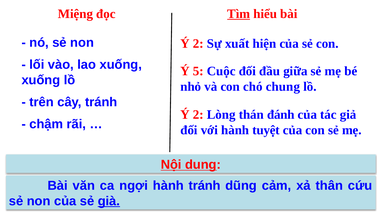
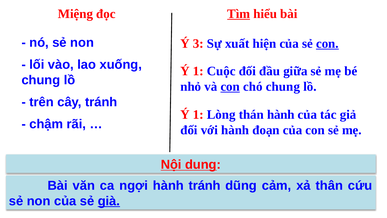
2 at (198, 43): 2 -> 3
con at (327, 43) underline: none -> present
5 at (198, 71): 5 -> 1
xuống at (41, 80): xuống -> chung
con at (230, 86) underline: none -> present
2 at (198, 114): 2 -> 1
thán đánh: đánh -> hành
tuyệt: tuyệt -> đoạn
